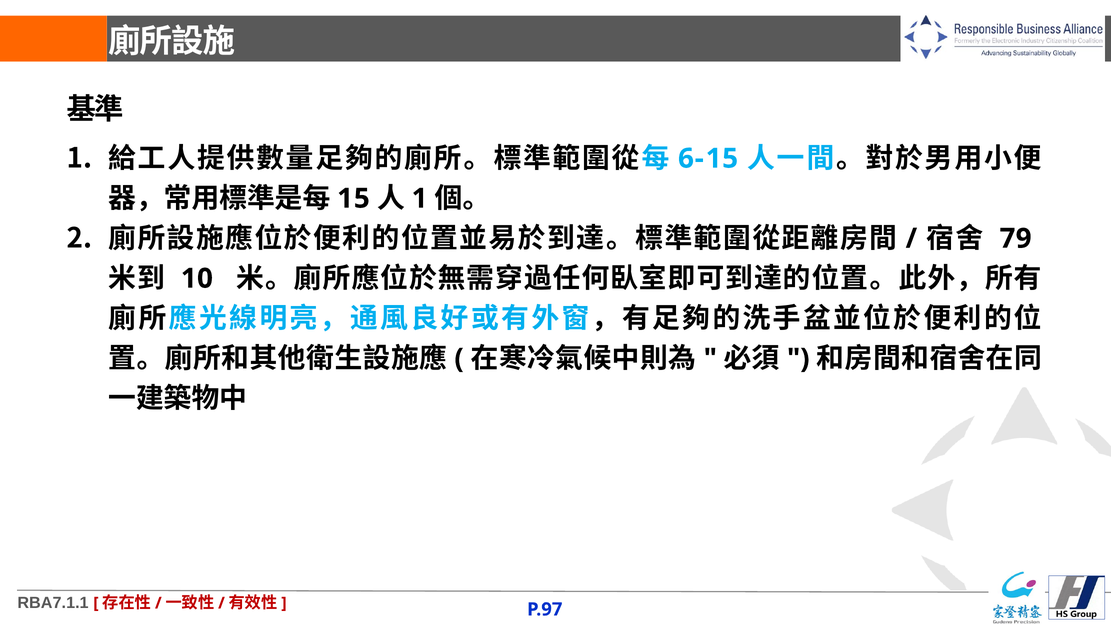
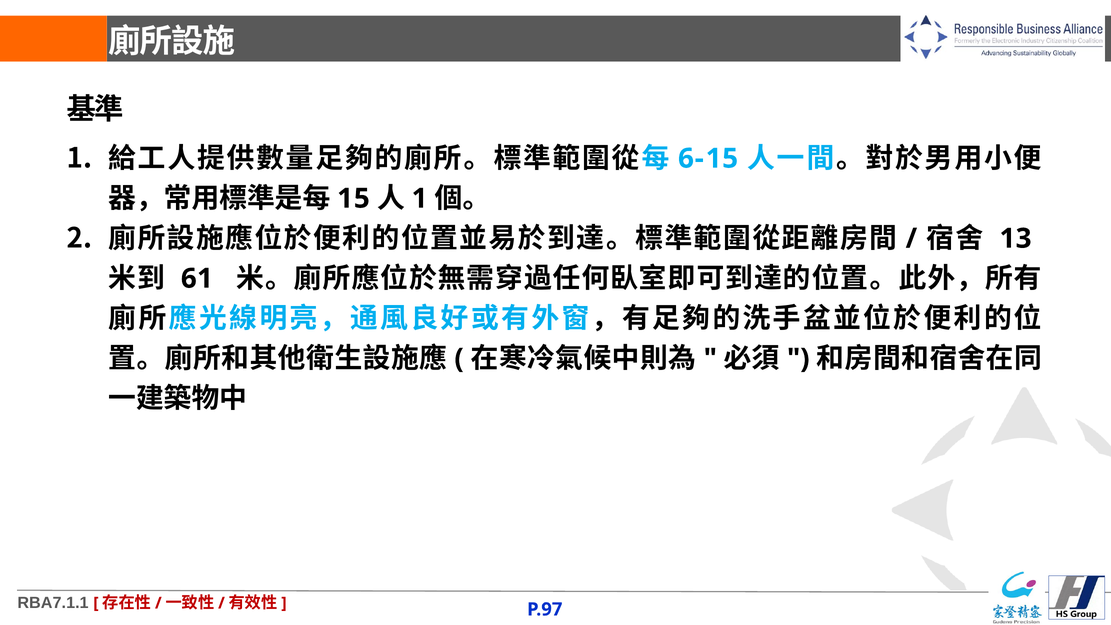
79: 79 -> 13
10: 10 -> 61
